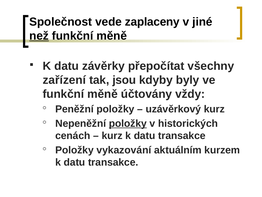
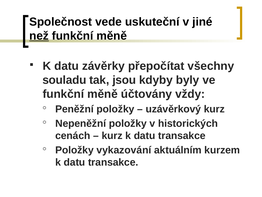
zaplaceny: zaplaceny -> uskuteční
zařízení: zařízení -> souladu
položky at (128, 123) underline: present -> none
